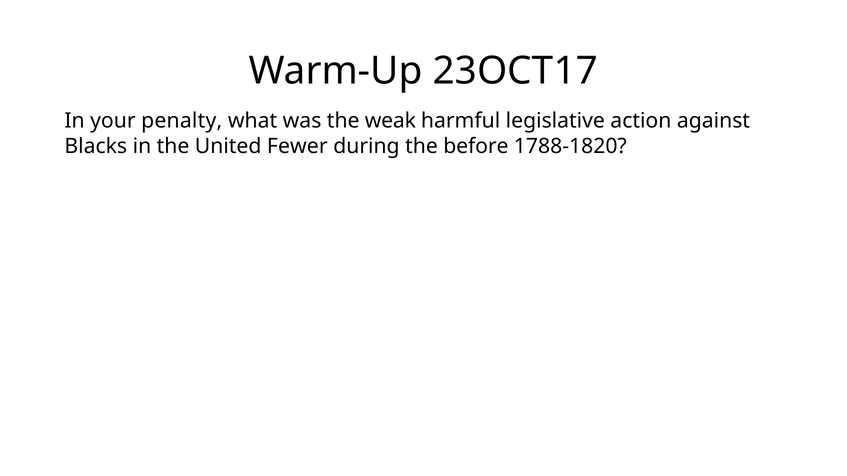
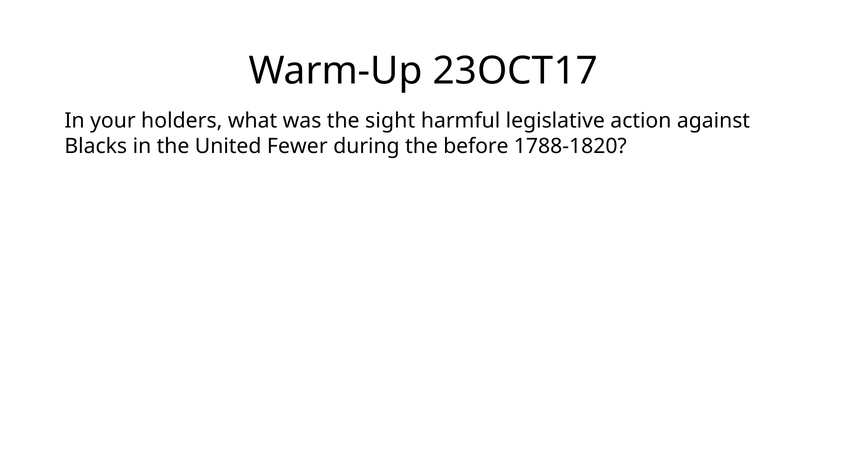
penalty: penalty -> holders
weak: weak -> sight
